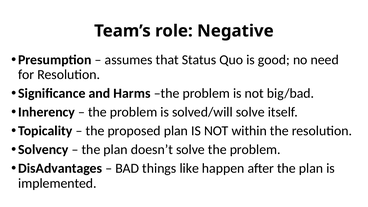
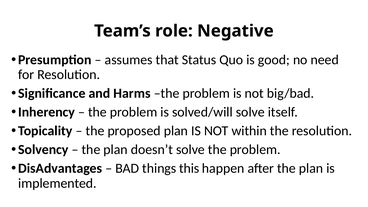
like: like -> this
